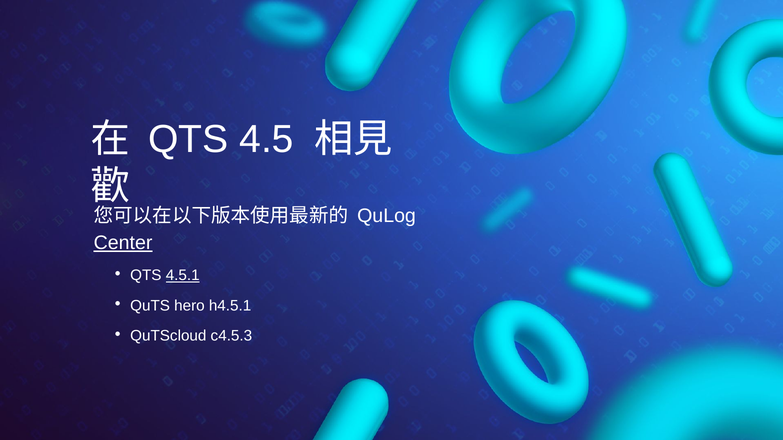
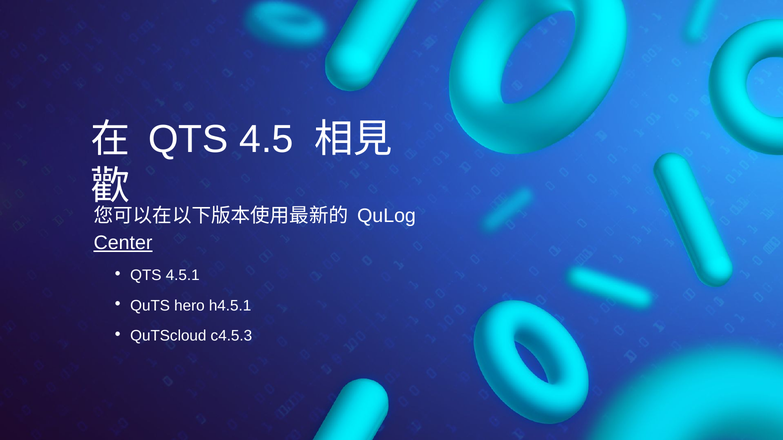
4.5.1 underline: present -> none
